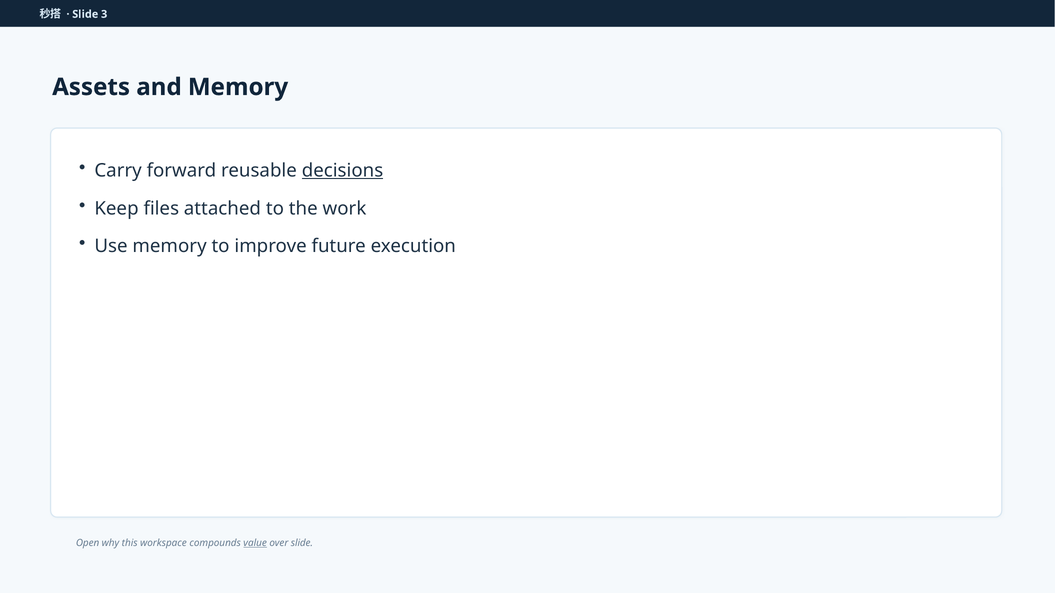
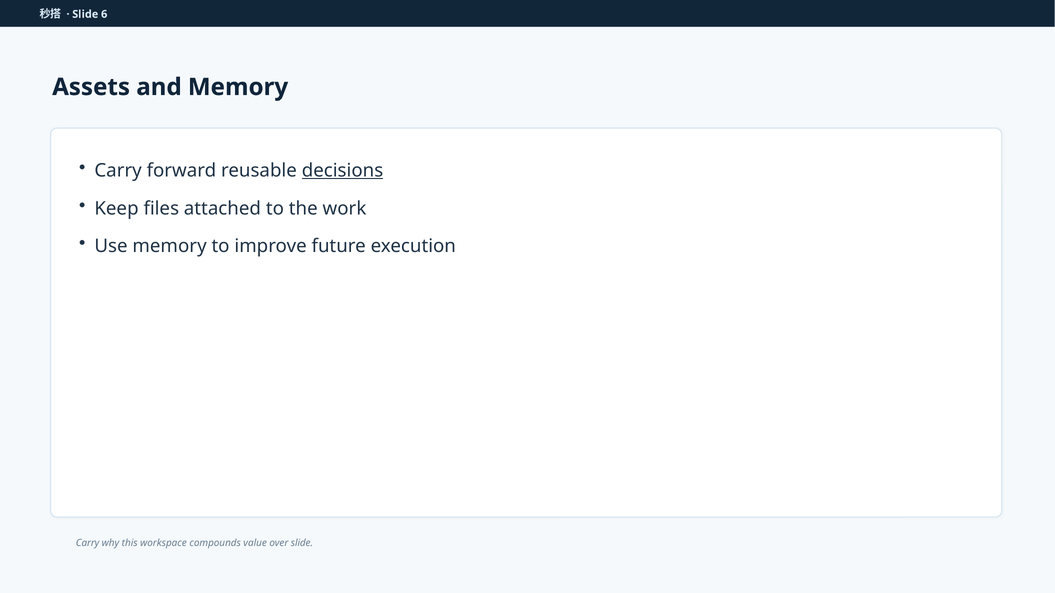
3: 3 -> 6
Open at (88, 543): Open -> Carry
value underline: present -> none
